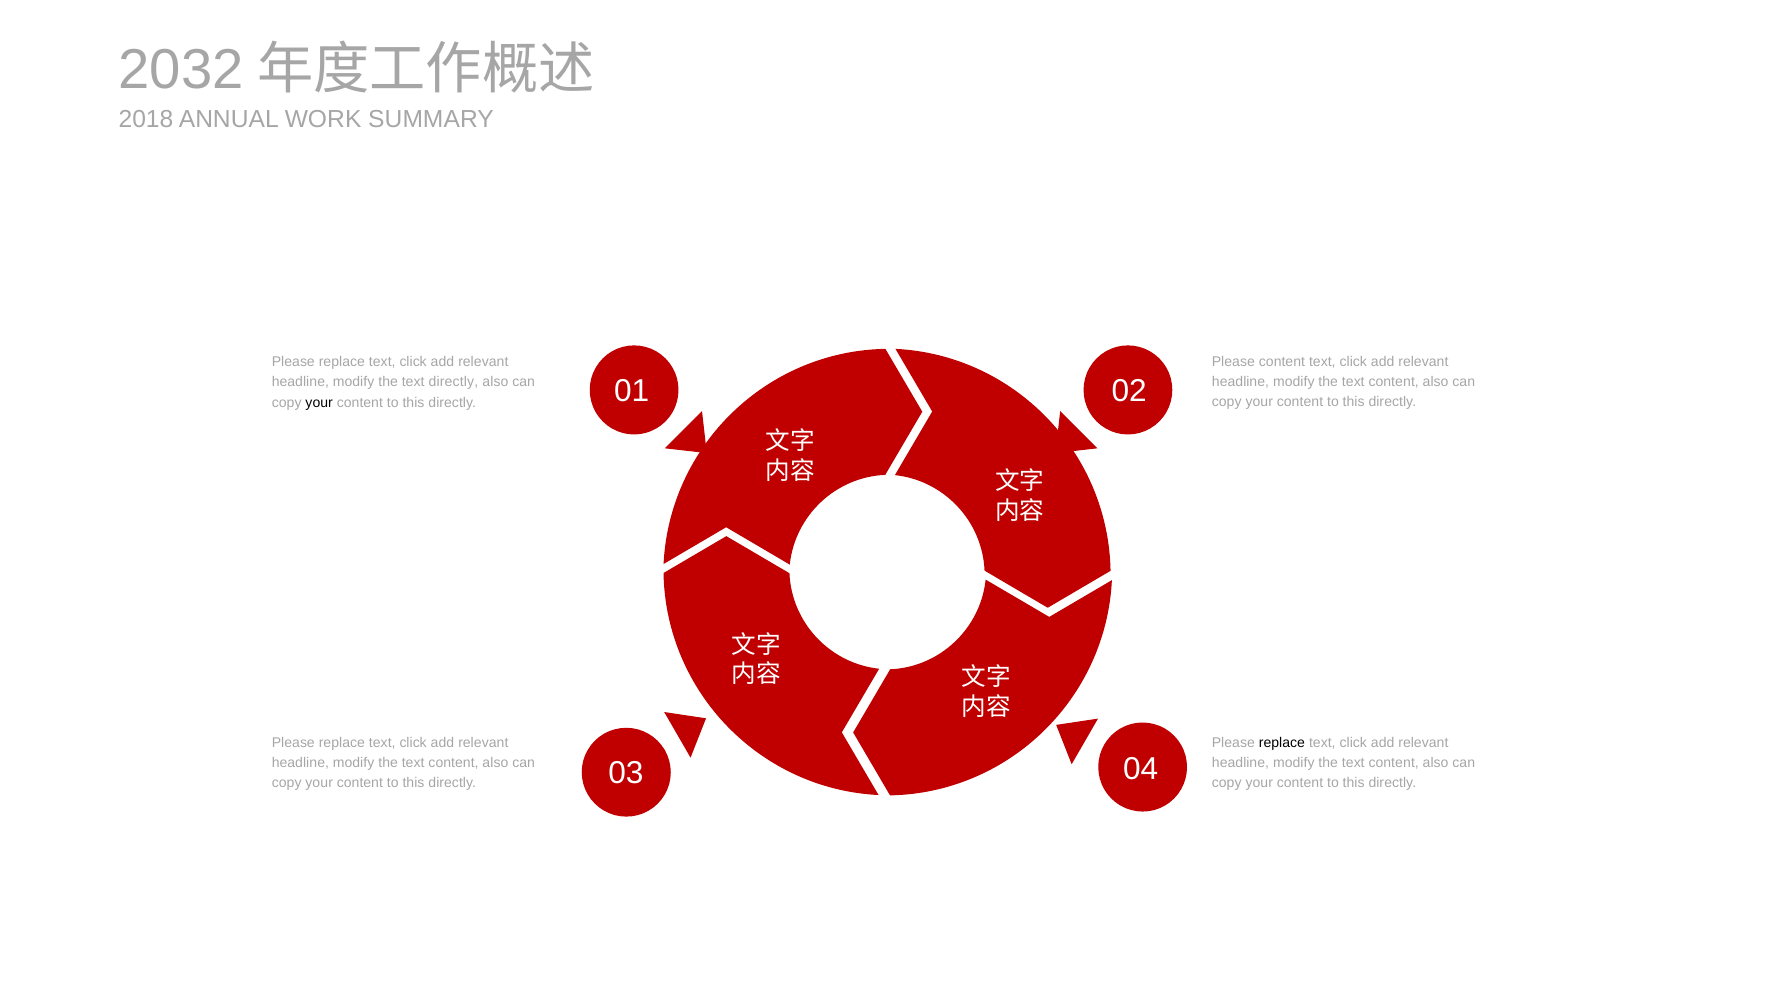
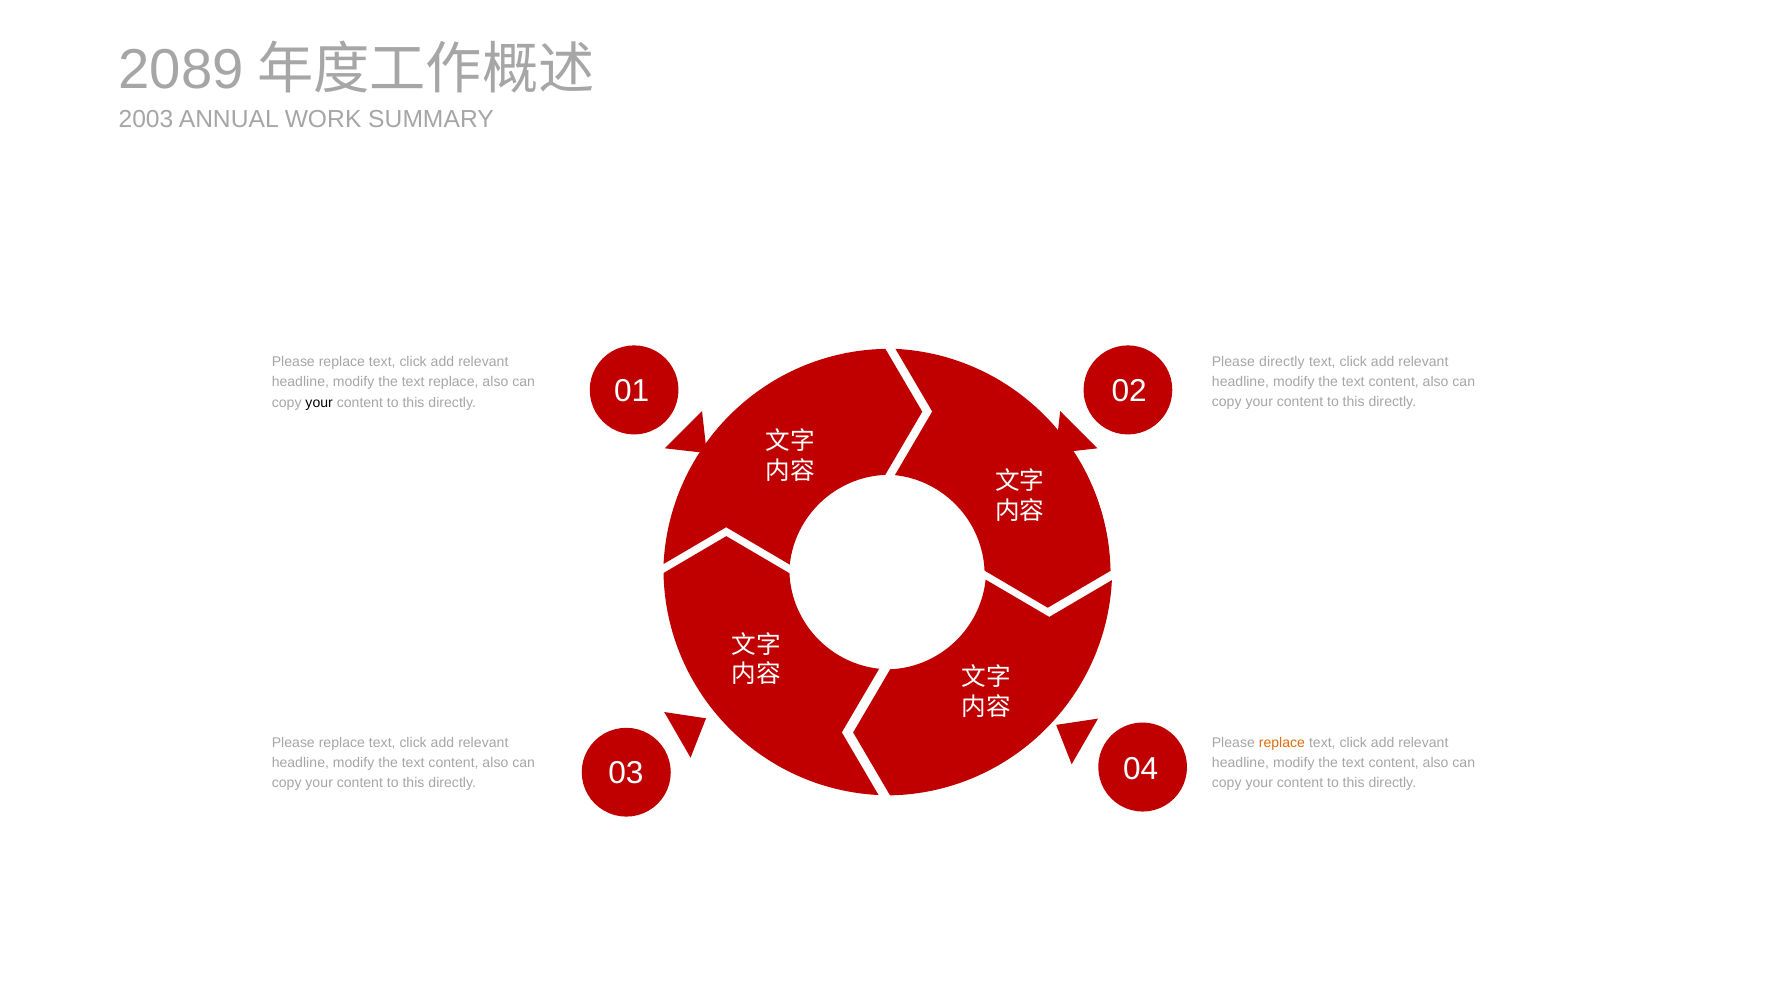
2032: 2032 -> 2089
2018: 2018 -> 2003
Please content: content -> directly
text directly: directly -> replace
replace at (1282, 742) colour: black -> orange
